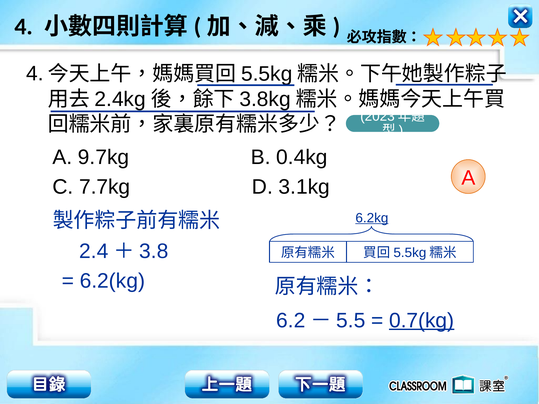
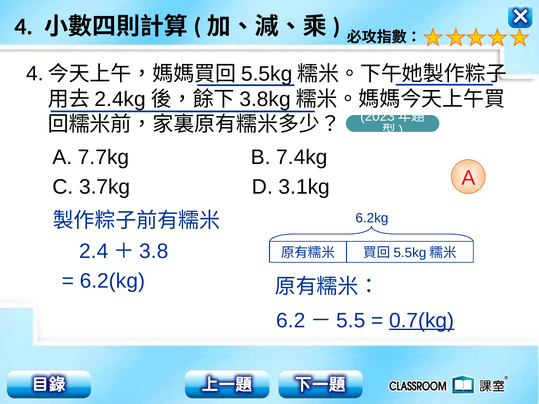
9.7kg: 9.7kg -> 7.7kg
0.4kg: 0.4kg -> 7.4kg
7.7kg: 7.7kg -> 3.7kg
6.2kg underline: present -> none
